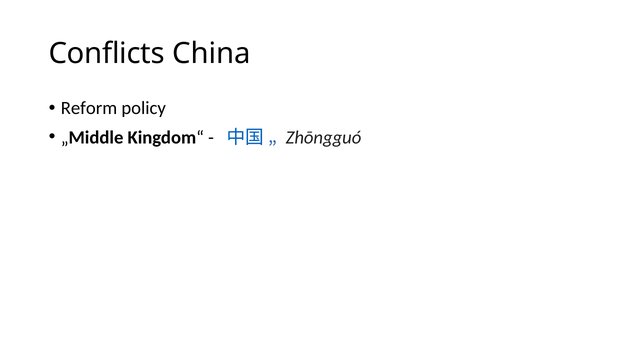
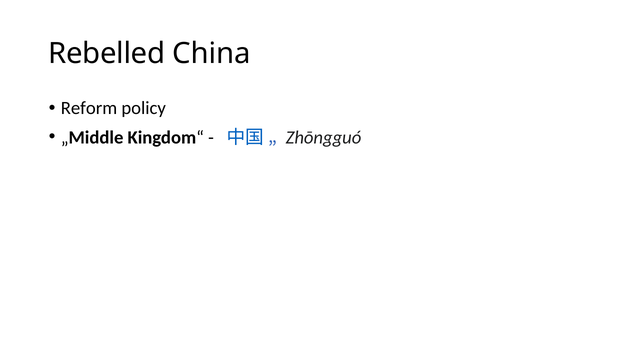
Conflicts: Conflicts -> Rebelled
